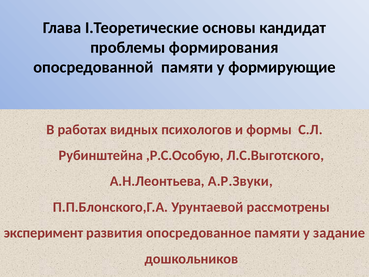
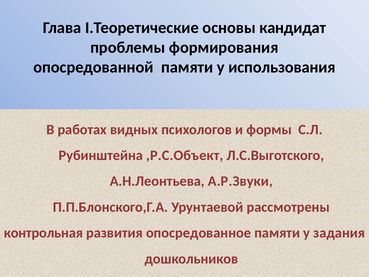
формирующие: формирующие -> использования
,Р.С.Особую: ,Р.С.Особую -> ,Р.С.Объект
эксперимент: эксперимент -> контрольная
задание: задание -> задания
